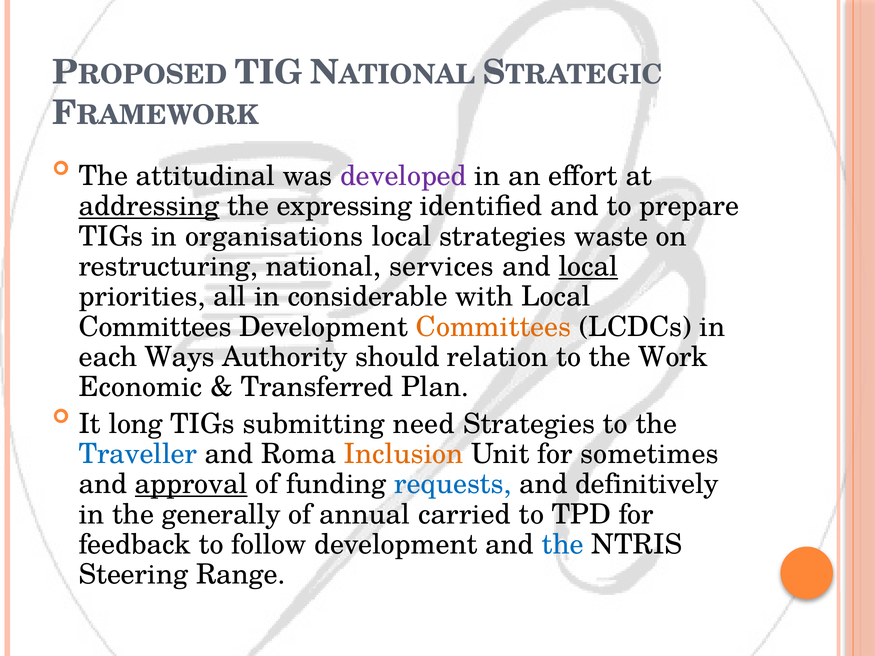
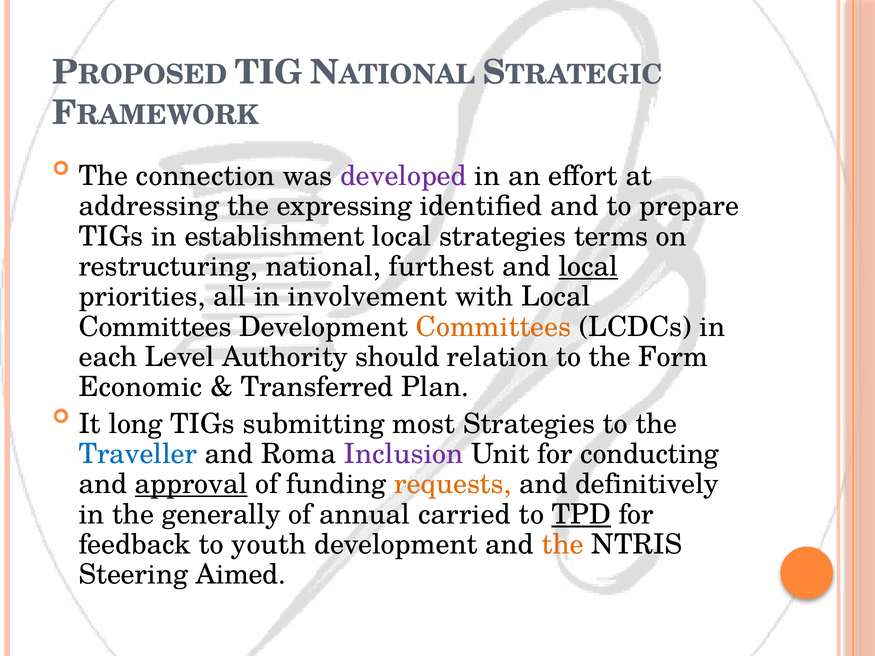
attitudinal: attitudinal -> connection
addressing underline: present -> none
organisations: organisations -> establishment
waste: waste -> terms
services: services -> furthest
considerable: considerable -> involvement
Ways: Ways -> Level
Work: Work -> Form
need: need -> most
Inclusion colour: orange -> purple
sometimes: sometimes -> conducting
requests colour: blue -> orange
TPD underline: none -> present
follow: follow -> youth
the at (563, 545) colour: blue -> orange
Range: Range -> Aimed
